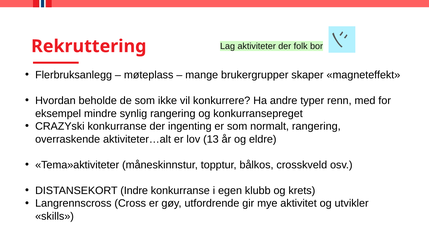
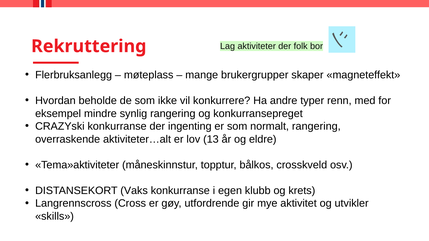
Indre: Indre -> Vaks
